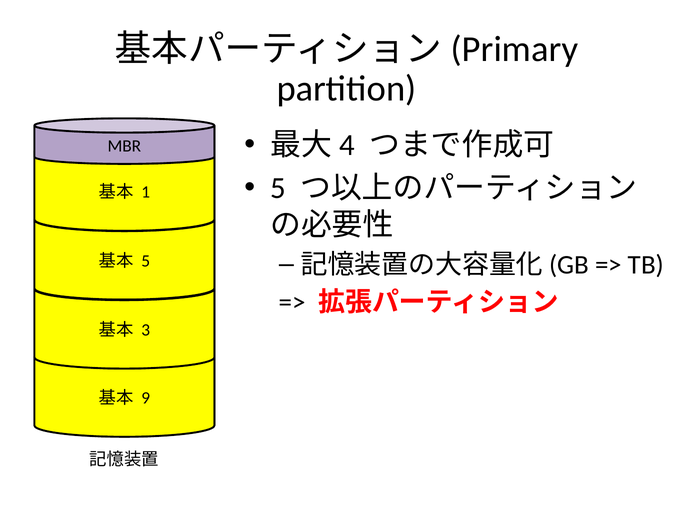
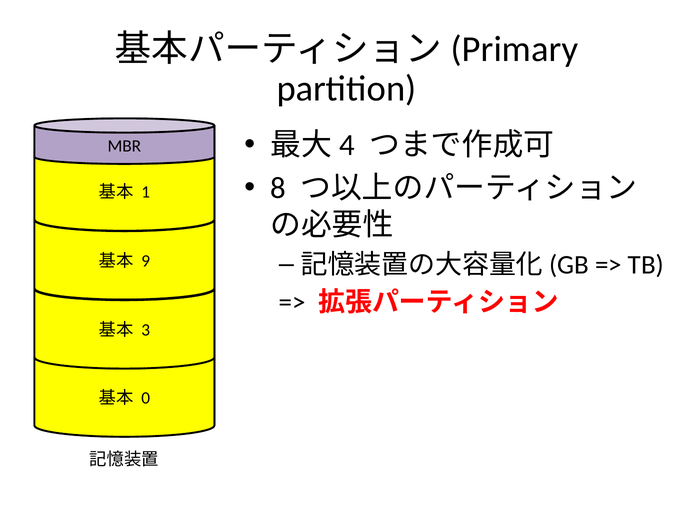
5 at (278, 189): 5 -> 8
5 at (146, 261): 5 -> 9
9: 9 -> 0
